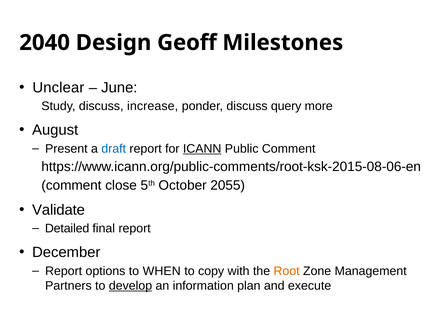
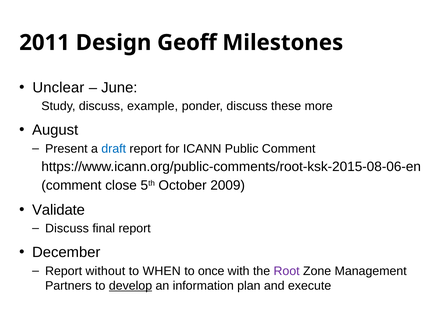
2040: 2040 -> 2011
increase: increase -> example
query: query -> these
ICANN underline: present -> none
2055: 2055 -> 2009
Detailed at (67, 229): Detailed -> Discuss
options: options -> without
copy: copy -> once
Root colour: orange -> purple
